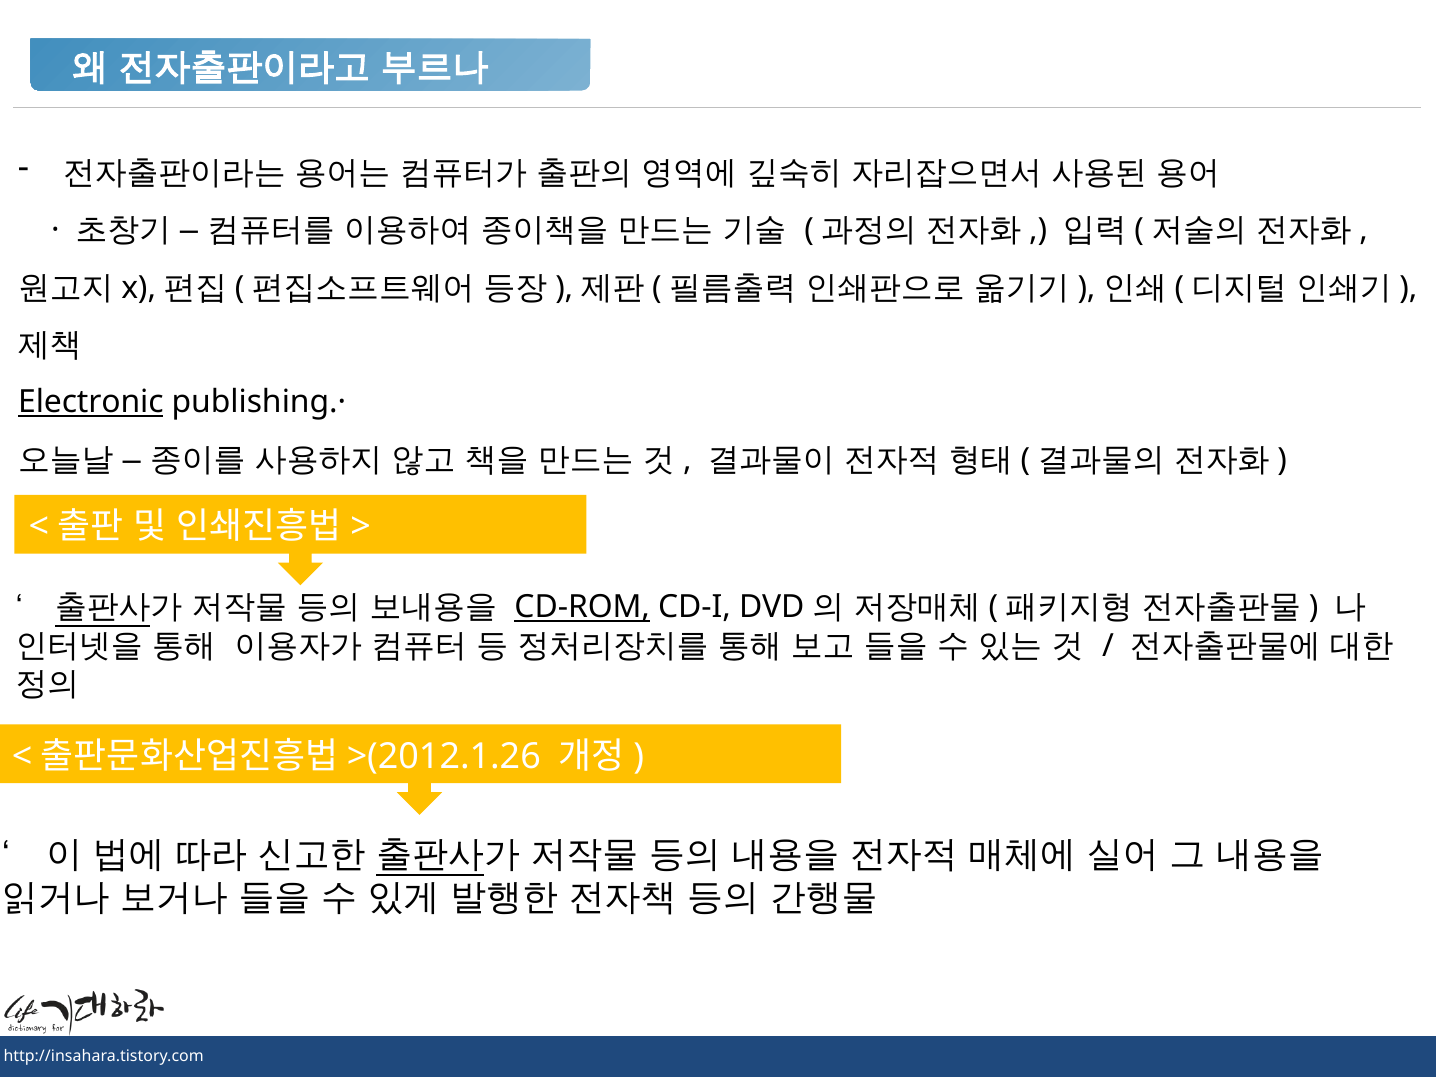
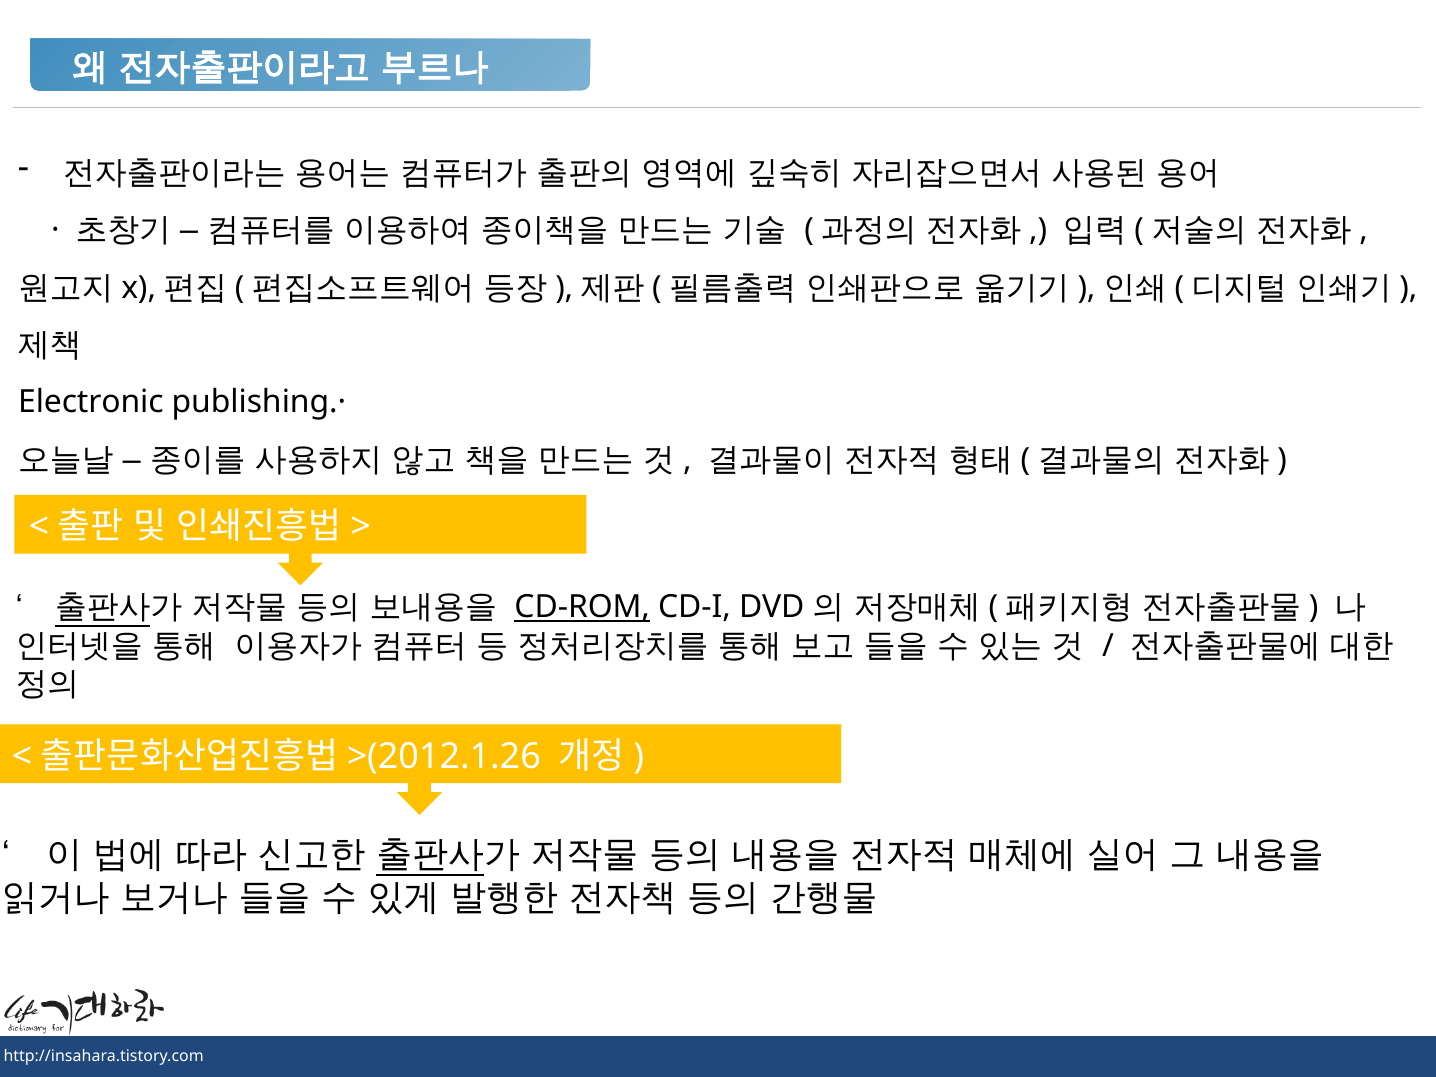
Electronic at (91, 402) underline: present -> none
